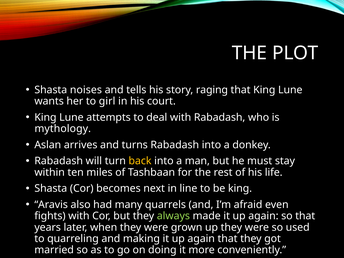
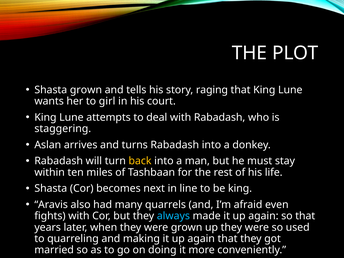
Shasta noises: noises -> grown
mythology: mythology -> staggering
always colour: light green -> light blue
